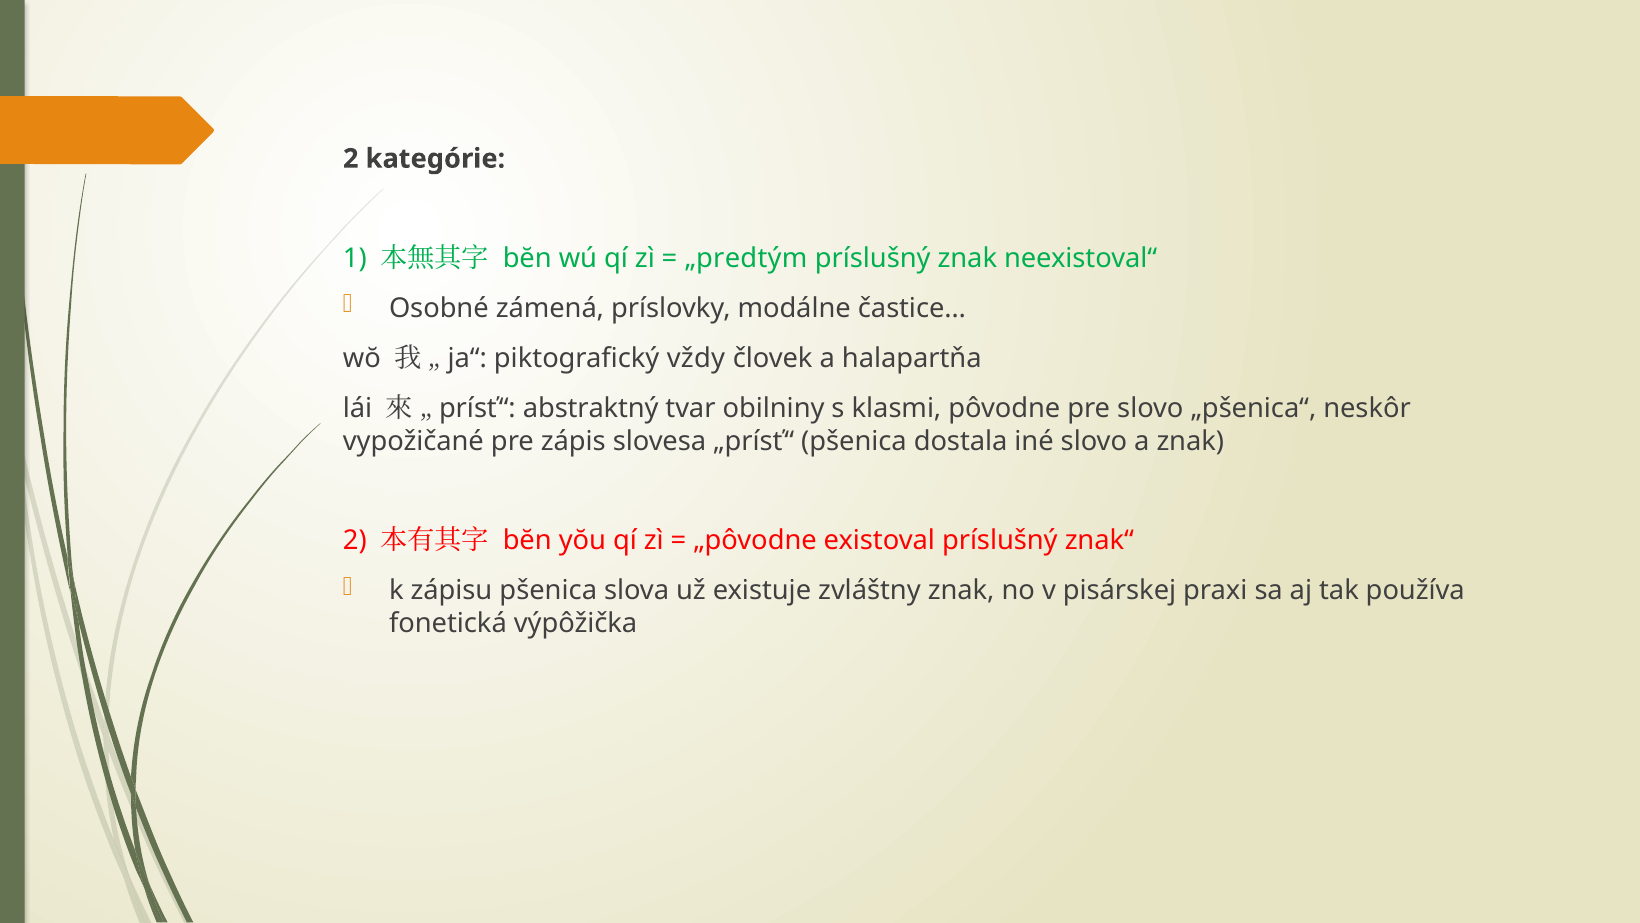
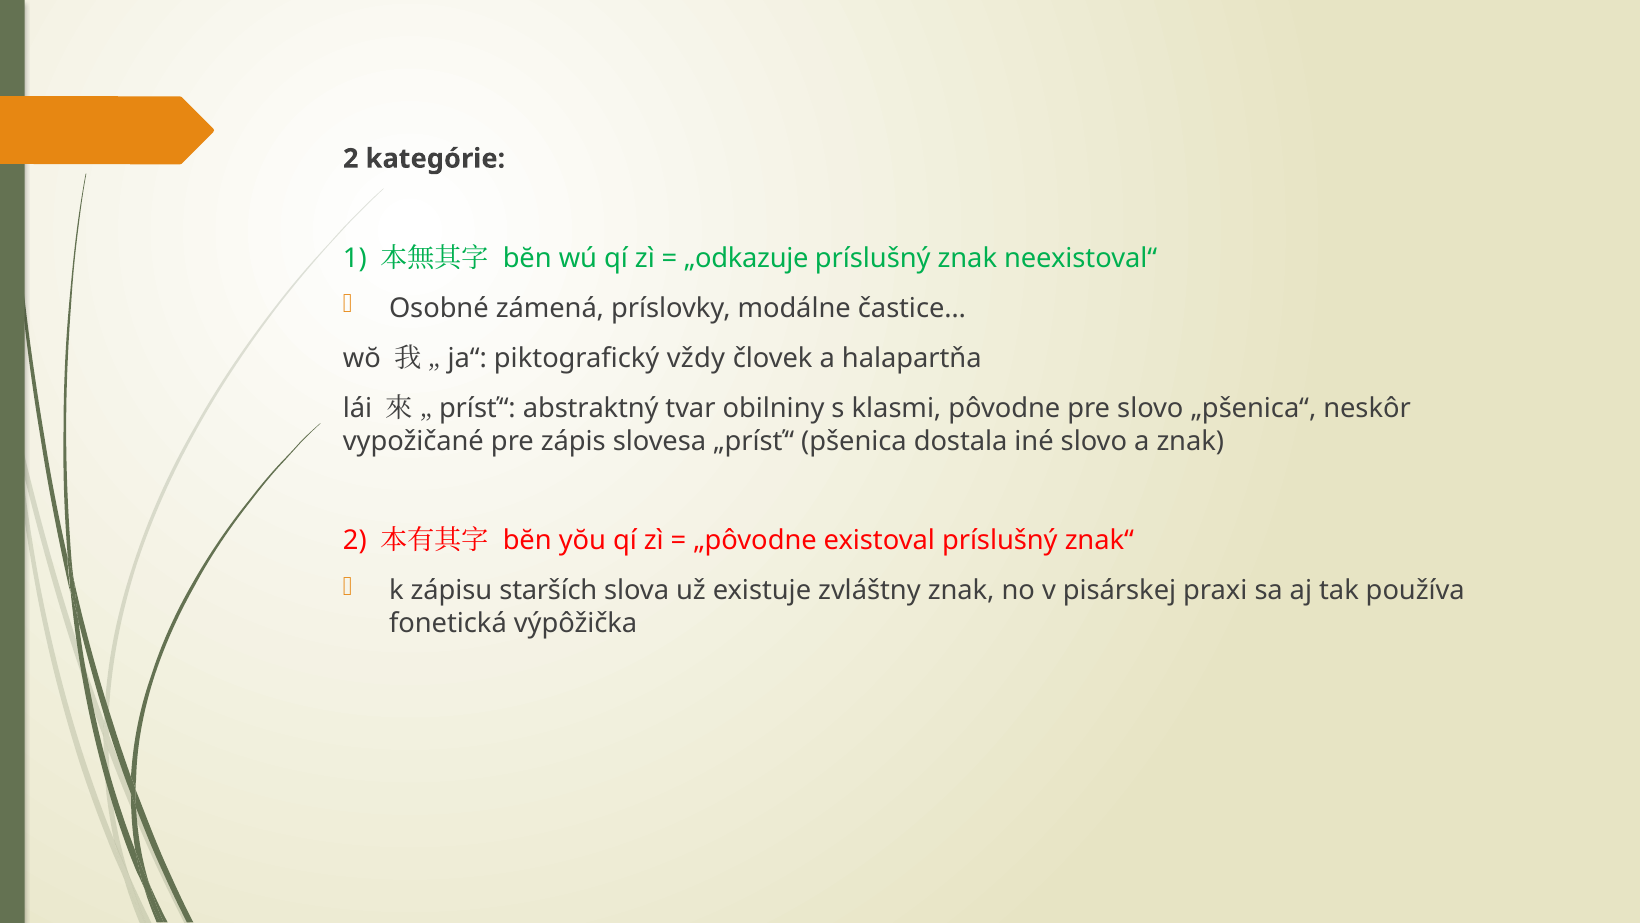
„predtým: „predtým -> „odkazuje
zápisu pšenica: pšenica -> starších
